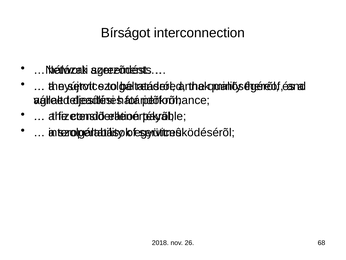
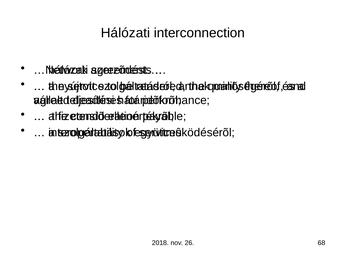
Bírságot at (126, 33): Bírságot -> Hálózati
